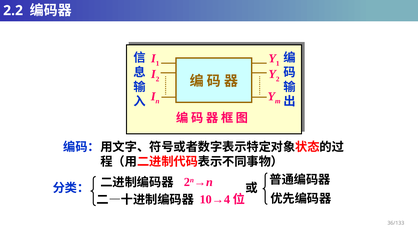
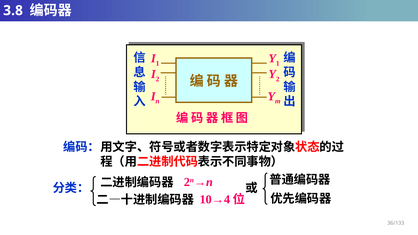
2.2: 2.2 -> 3.8
